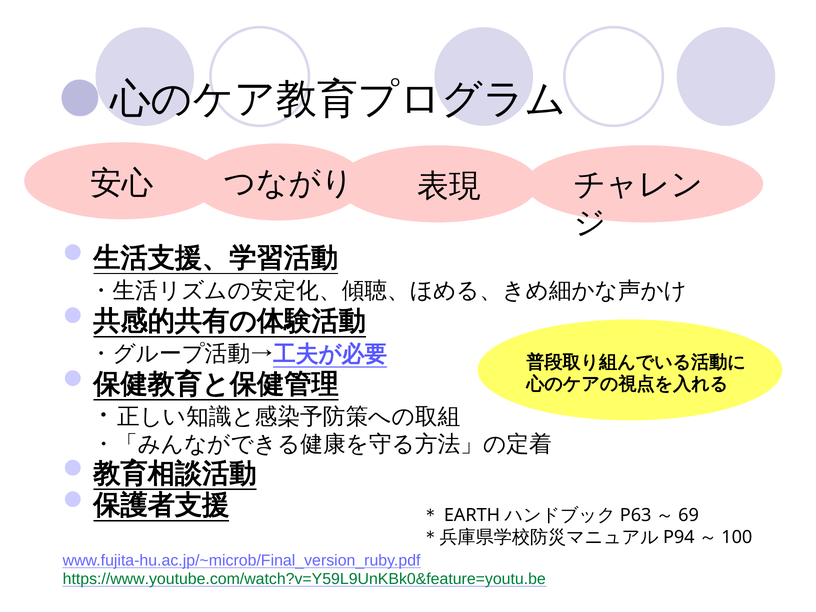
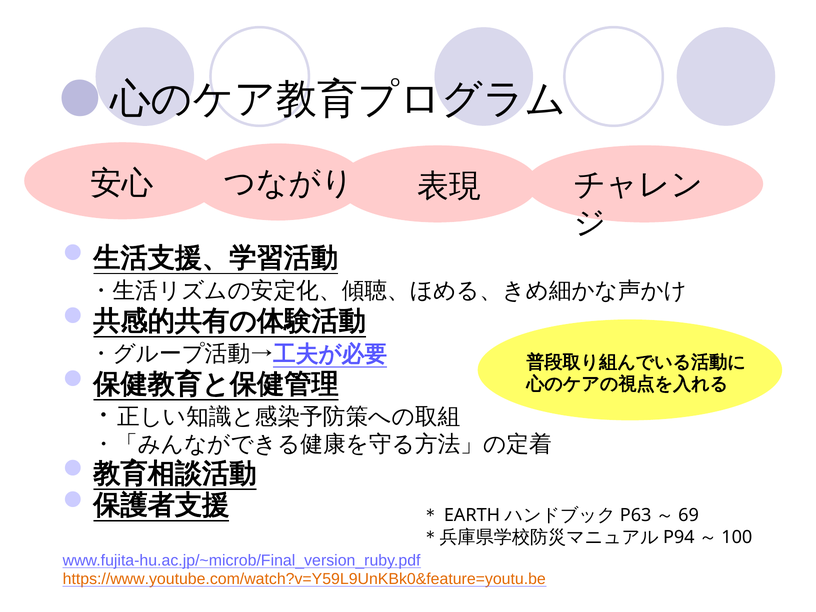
https://www.youtube.com/watch?v=Y59L9UnKBk0&feature=youtu.be colour: green -> orange
